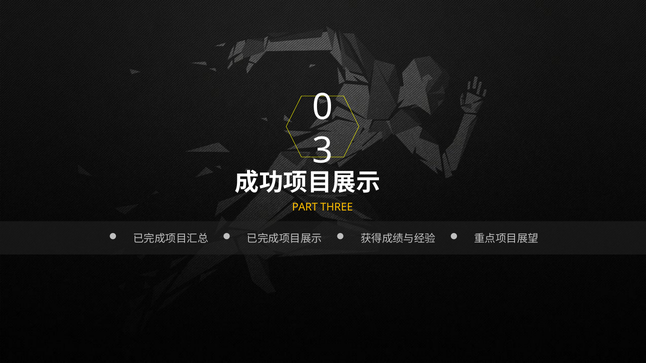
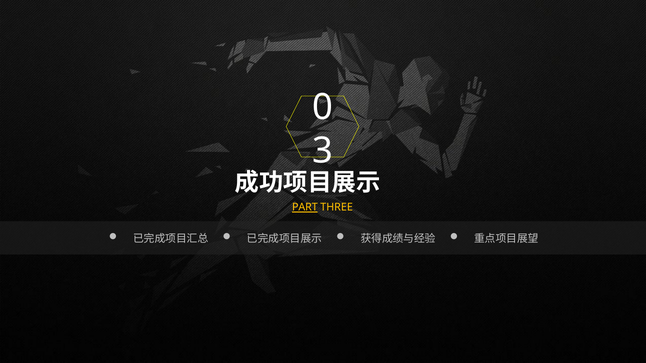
PART underline: none -> present
